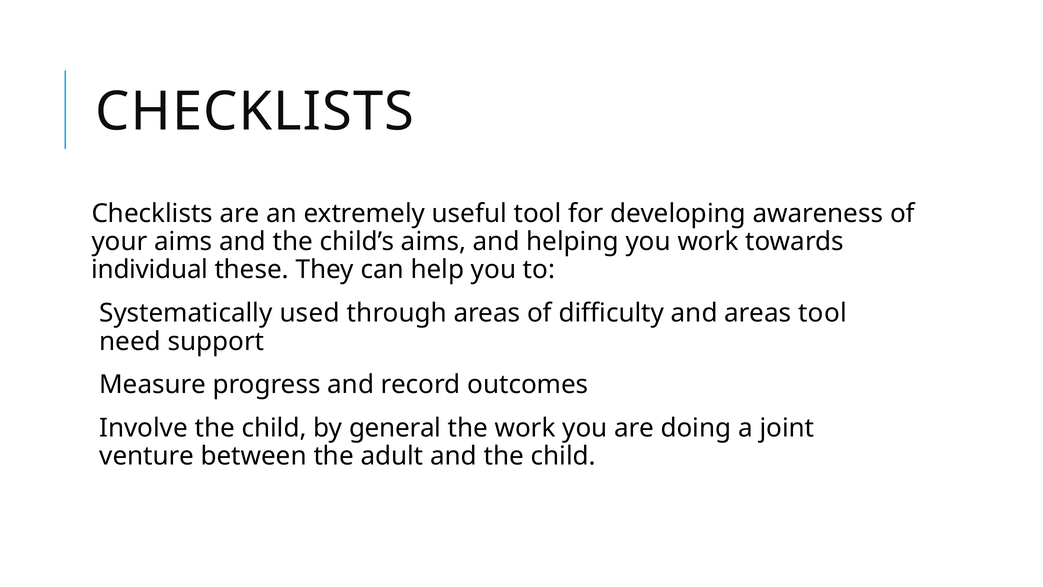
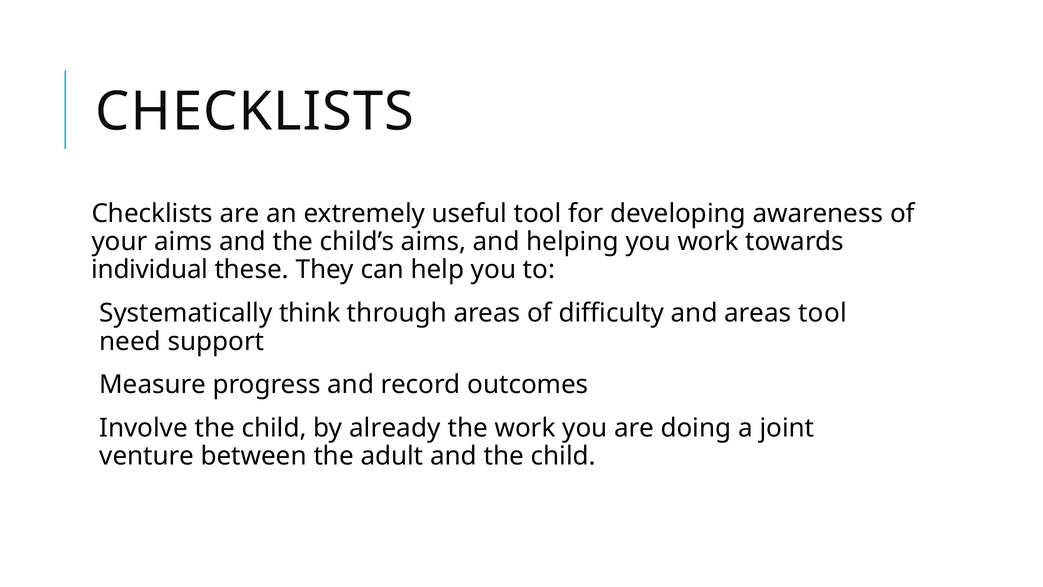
used: used -> think
general: general -> already
